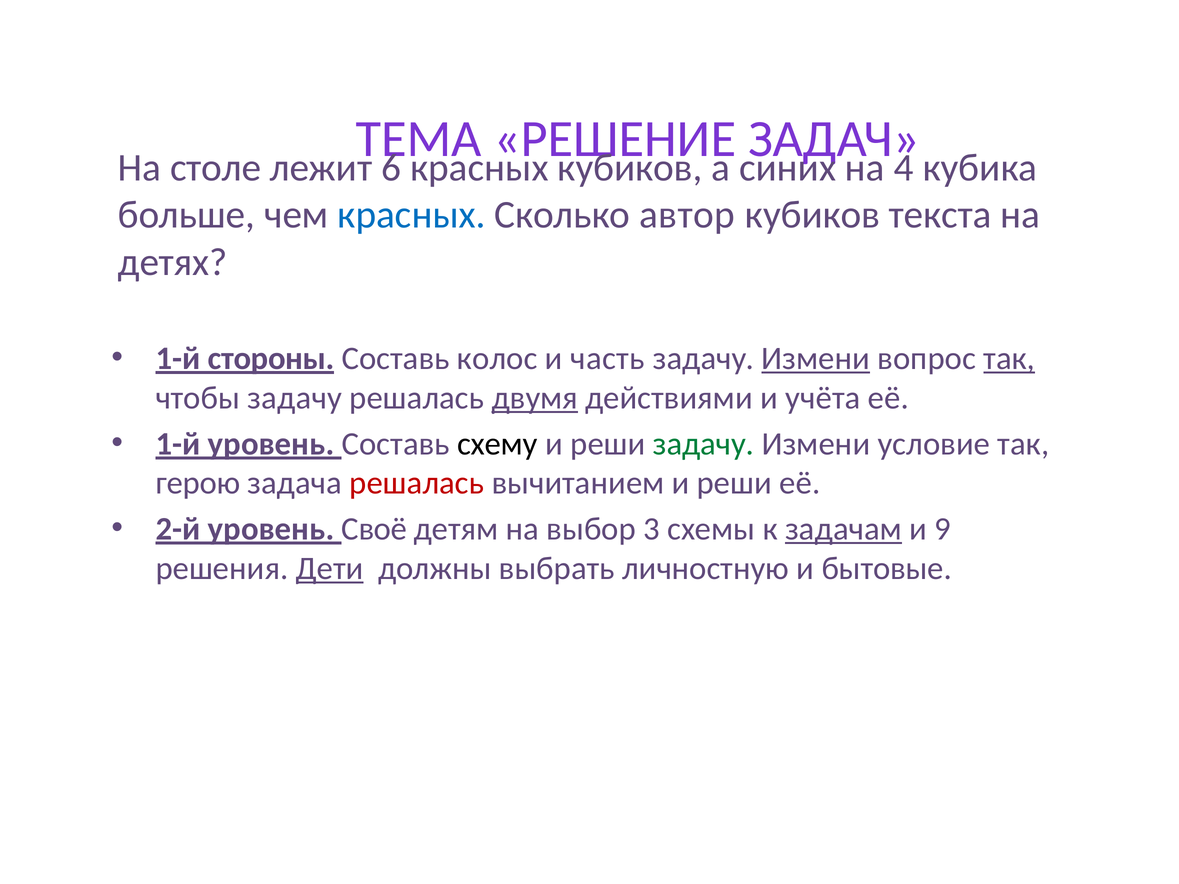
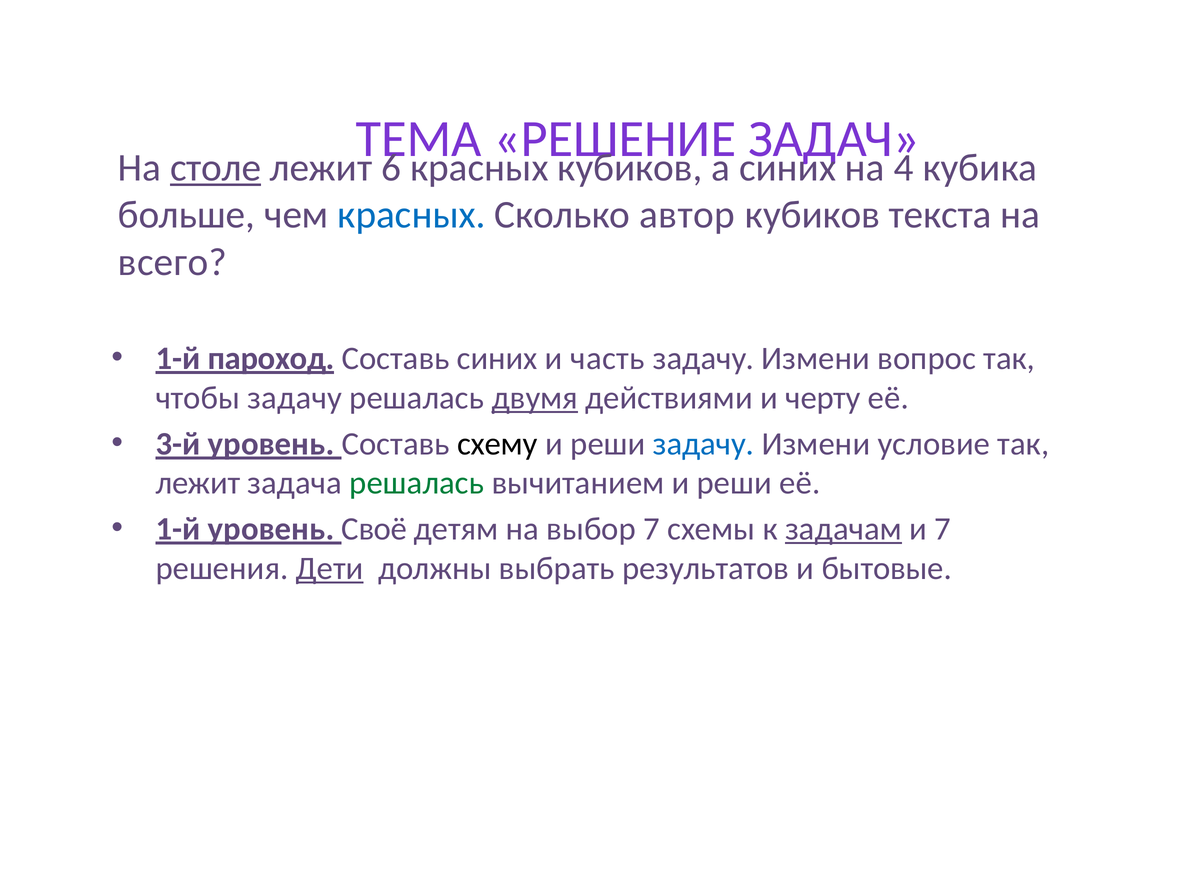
столе underline: none -> present
детях: детях -> всего
стороны: стороны -> пароход
Составь колос: колос -> синих
Измени at (816, 359) underline: present -> none
так at (1009, 359) underline: present -> none
учёта: учёта -> черту
1-й at (178, 444): 1-й -> 3-й
задачу at (704, 444) colour: green -> blue
герою at (198, 483): герою -> лежит
решалась at (417, 483) colour: red -> green
2-й at (178, 529): 2-й -> 1-й
выбор 3: 3 -> 7
и 9: 9 -> 7
личностную: личностную -> результатов
